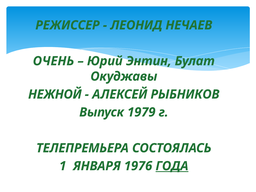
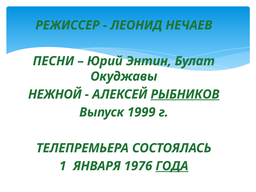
ОЧЕНЬ: ОЧЕНЬ -> ПЕСНИ
РЫБНИКОВ underline: none -> present
1979: 1979 -> 1999
